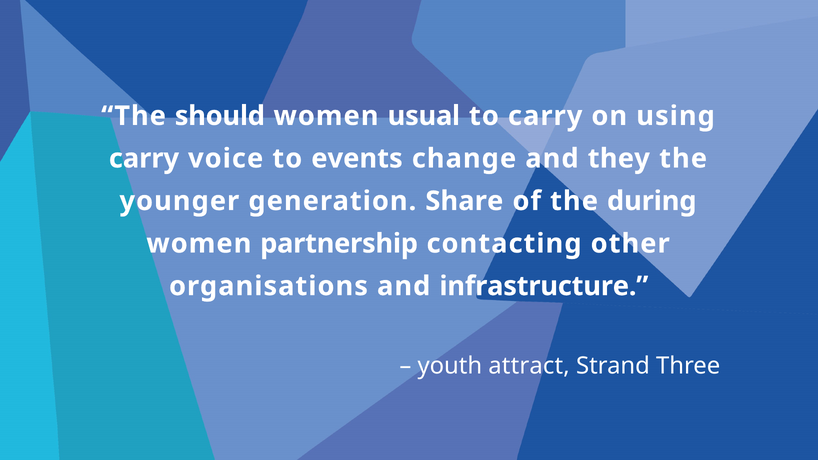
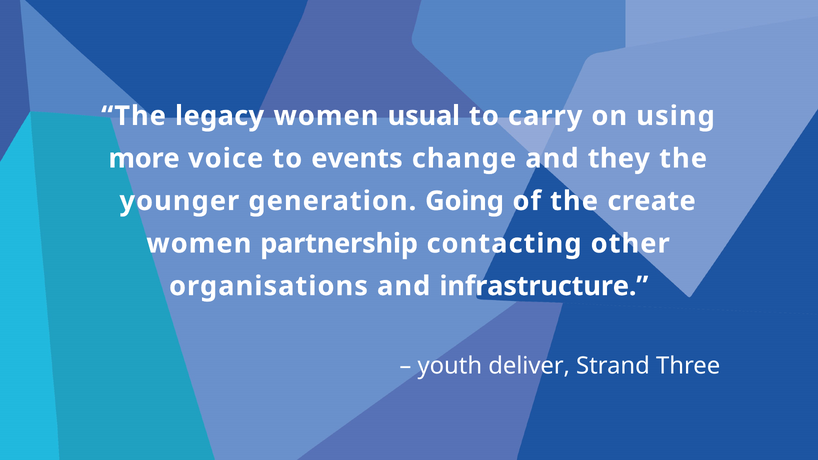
should: should -> legacy
carry at (144, 159): carry -> more
Share: Share -> Going
during: during -> create
attract: attract -> deliver
